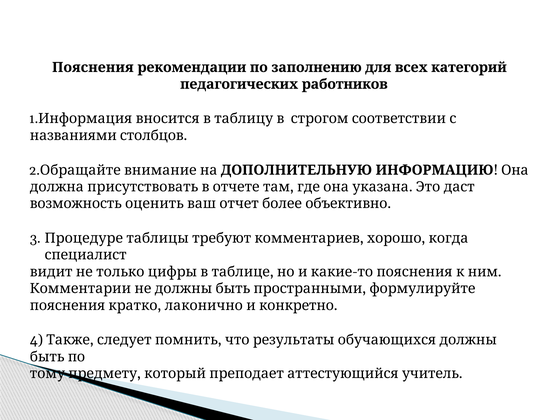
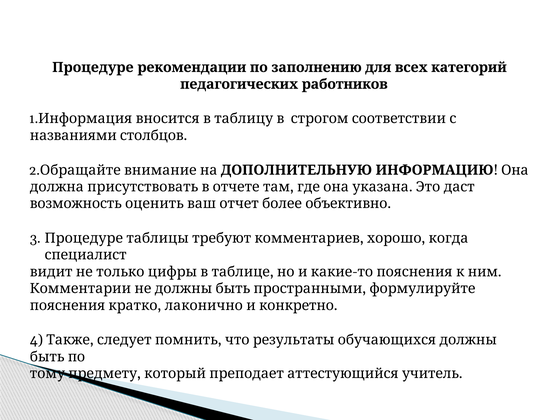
Пояснения at (93, 67): Пояснения -> Процедуре
